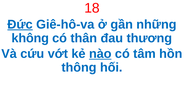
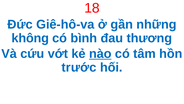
Đức underline: present -> none
thân: thân -> bình
thông: thông -> trước
